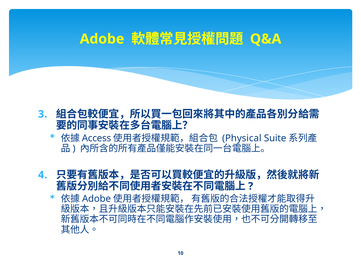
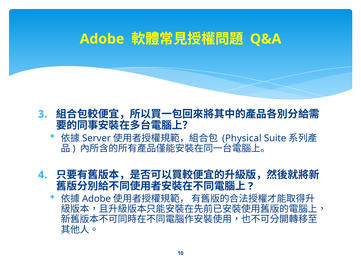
Access: Access -> Server
